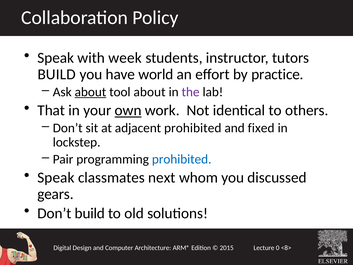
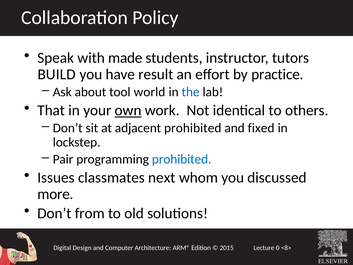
week: week -> made
world: world -> result
about at (90, 92) underline: present -> none
tool about: about -> world
the colour: purple -> blue
Speak at (56, 177): Speak -> Issues
gears: gears -> more
Don’t build: build -> from
